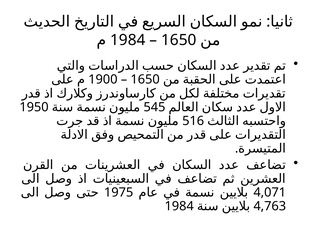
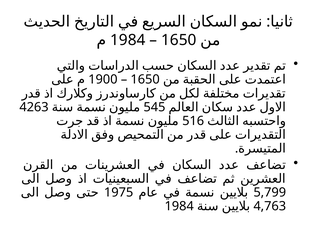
1950: 1950 -> 4263
4,071: 4,071 -> 5,799
